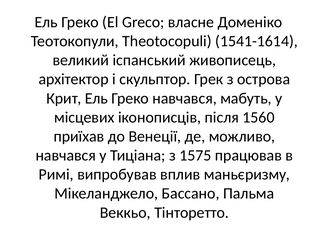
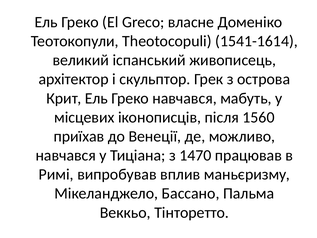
1575: 1575 -> 1470
